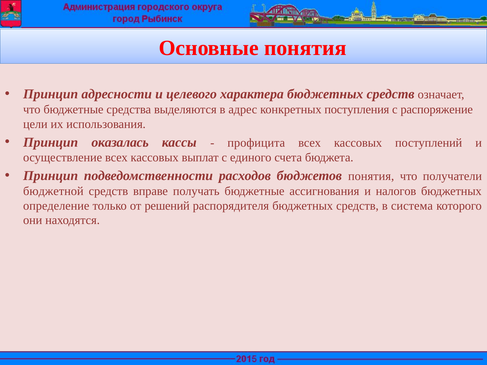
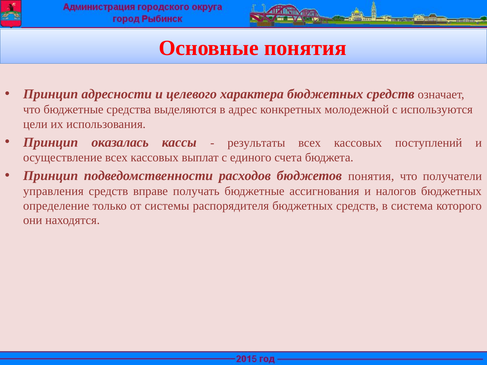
поступления: поступления -> молодежной
распоряжение: распоряжение -> используются
профицита: профицита -> результаты
бюджетной: бюджетной -> управления
решений: решений -> системы
